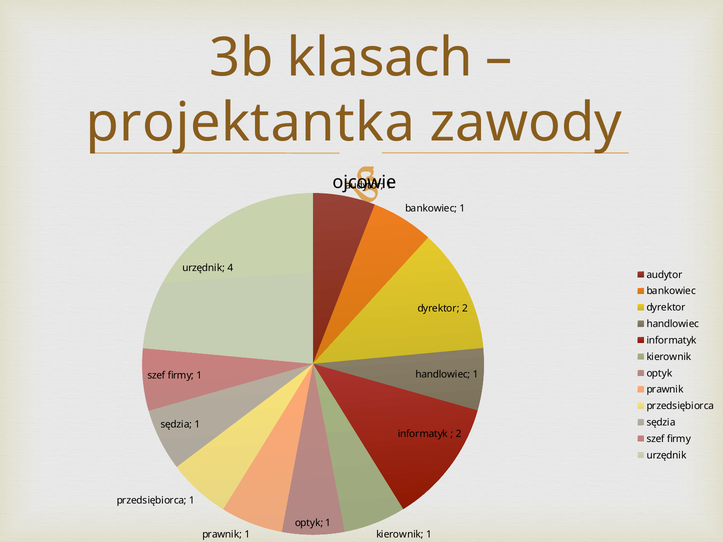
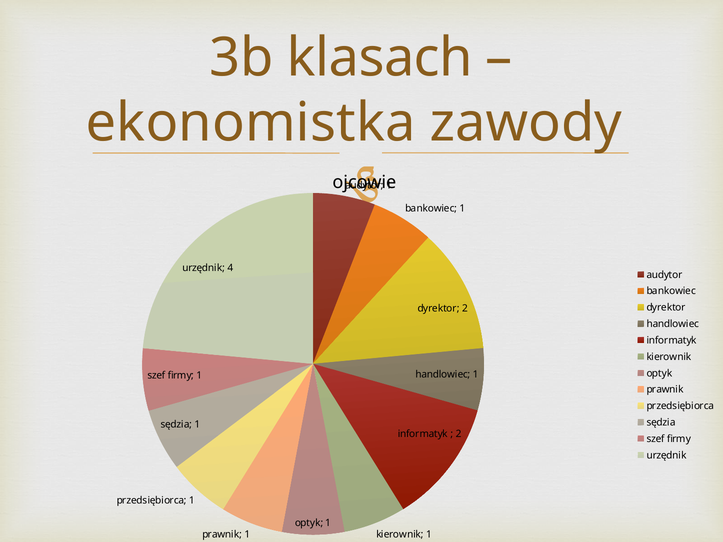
projektantka: projektantka -> ekonomistka
